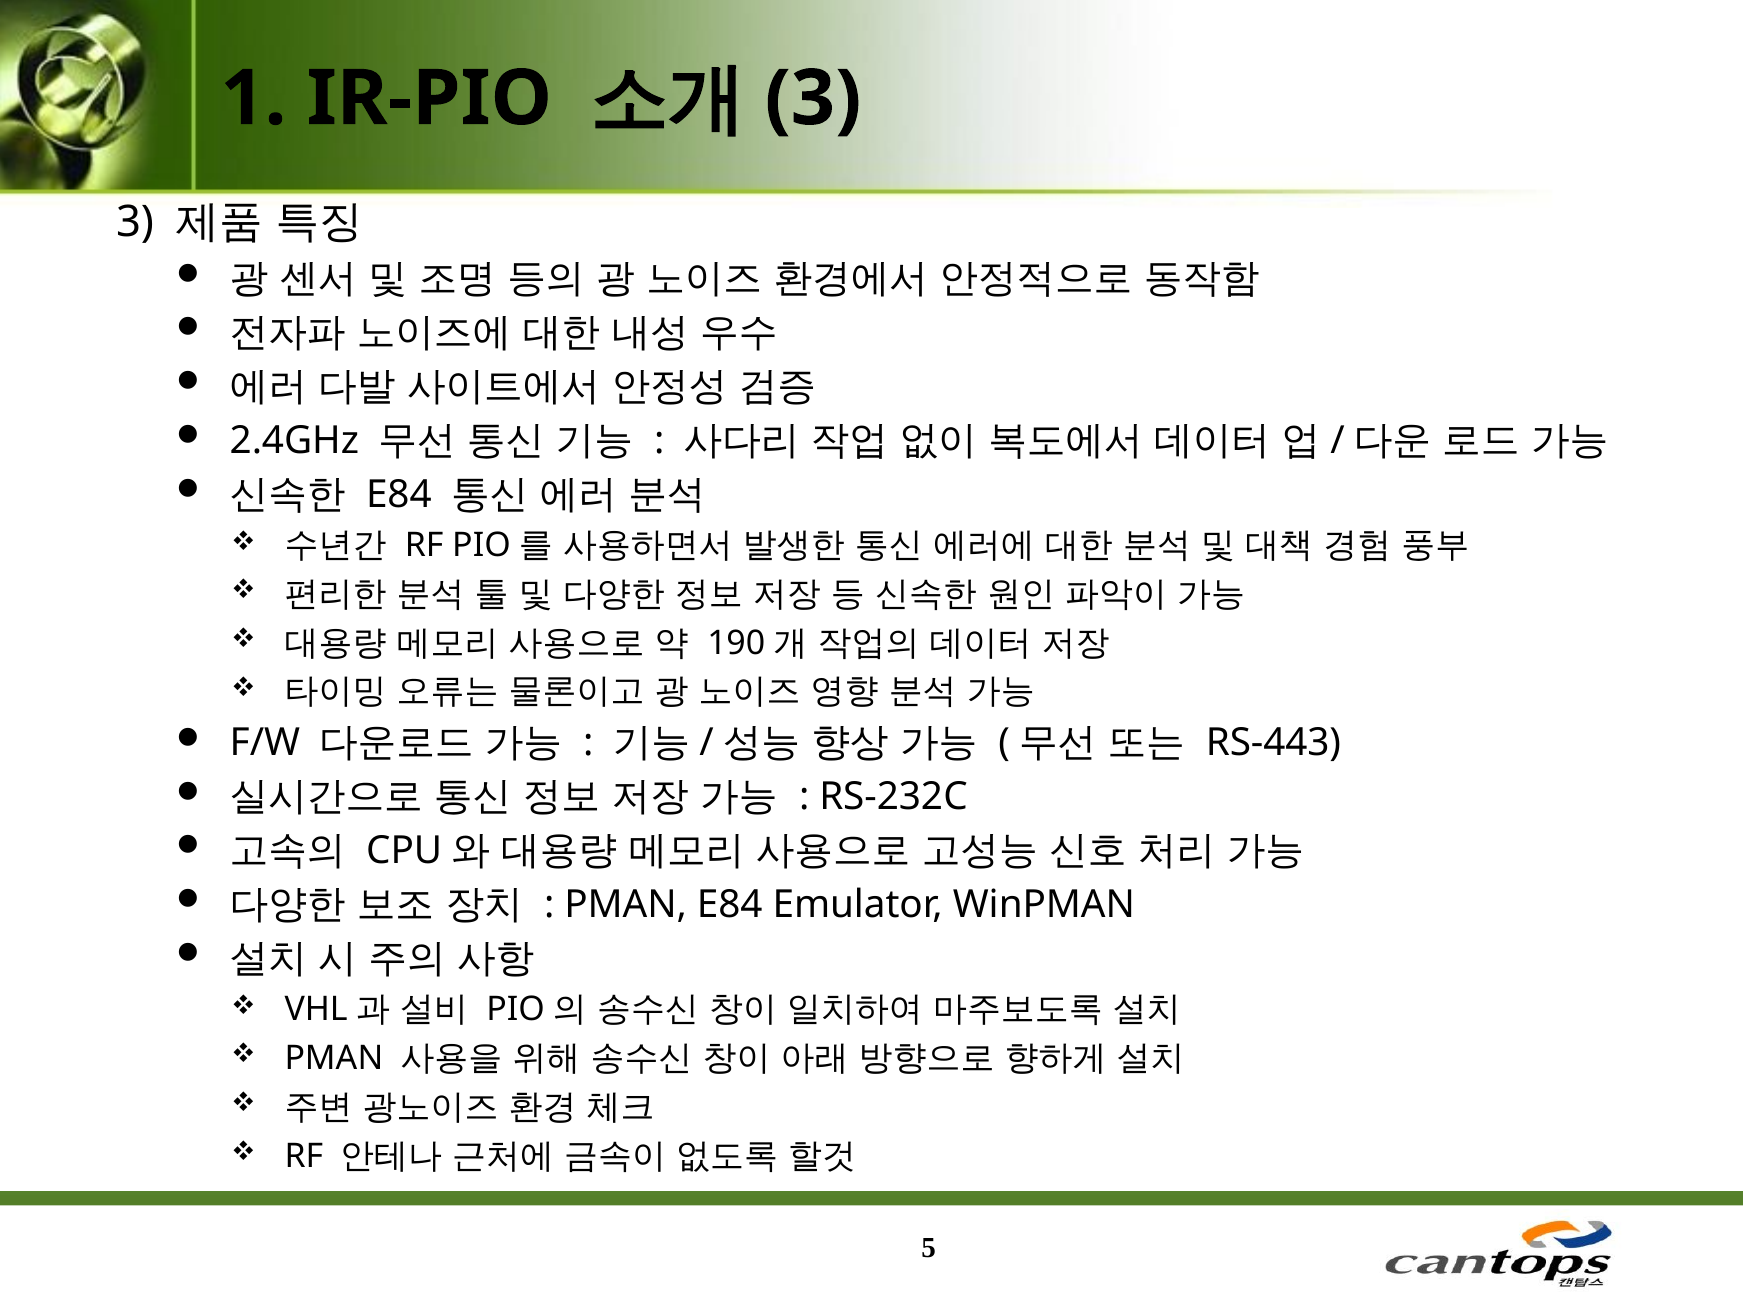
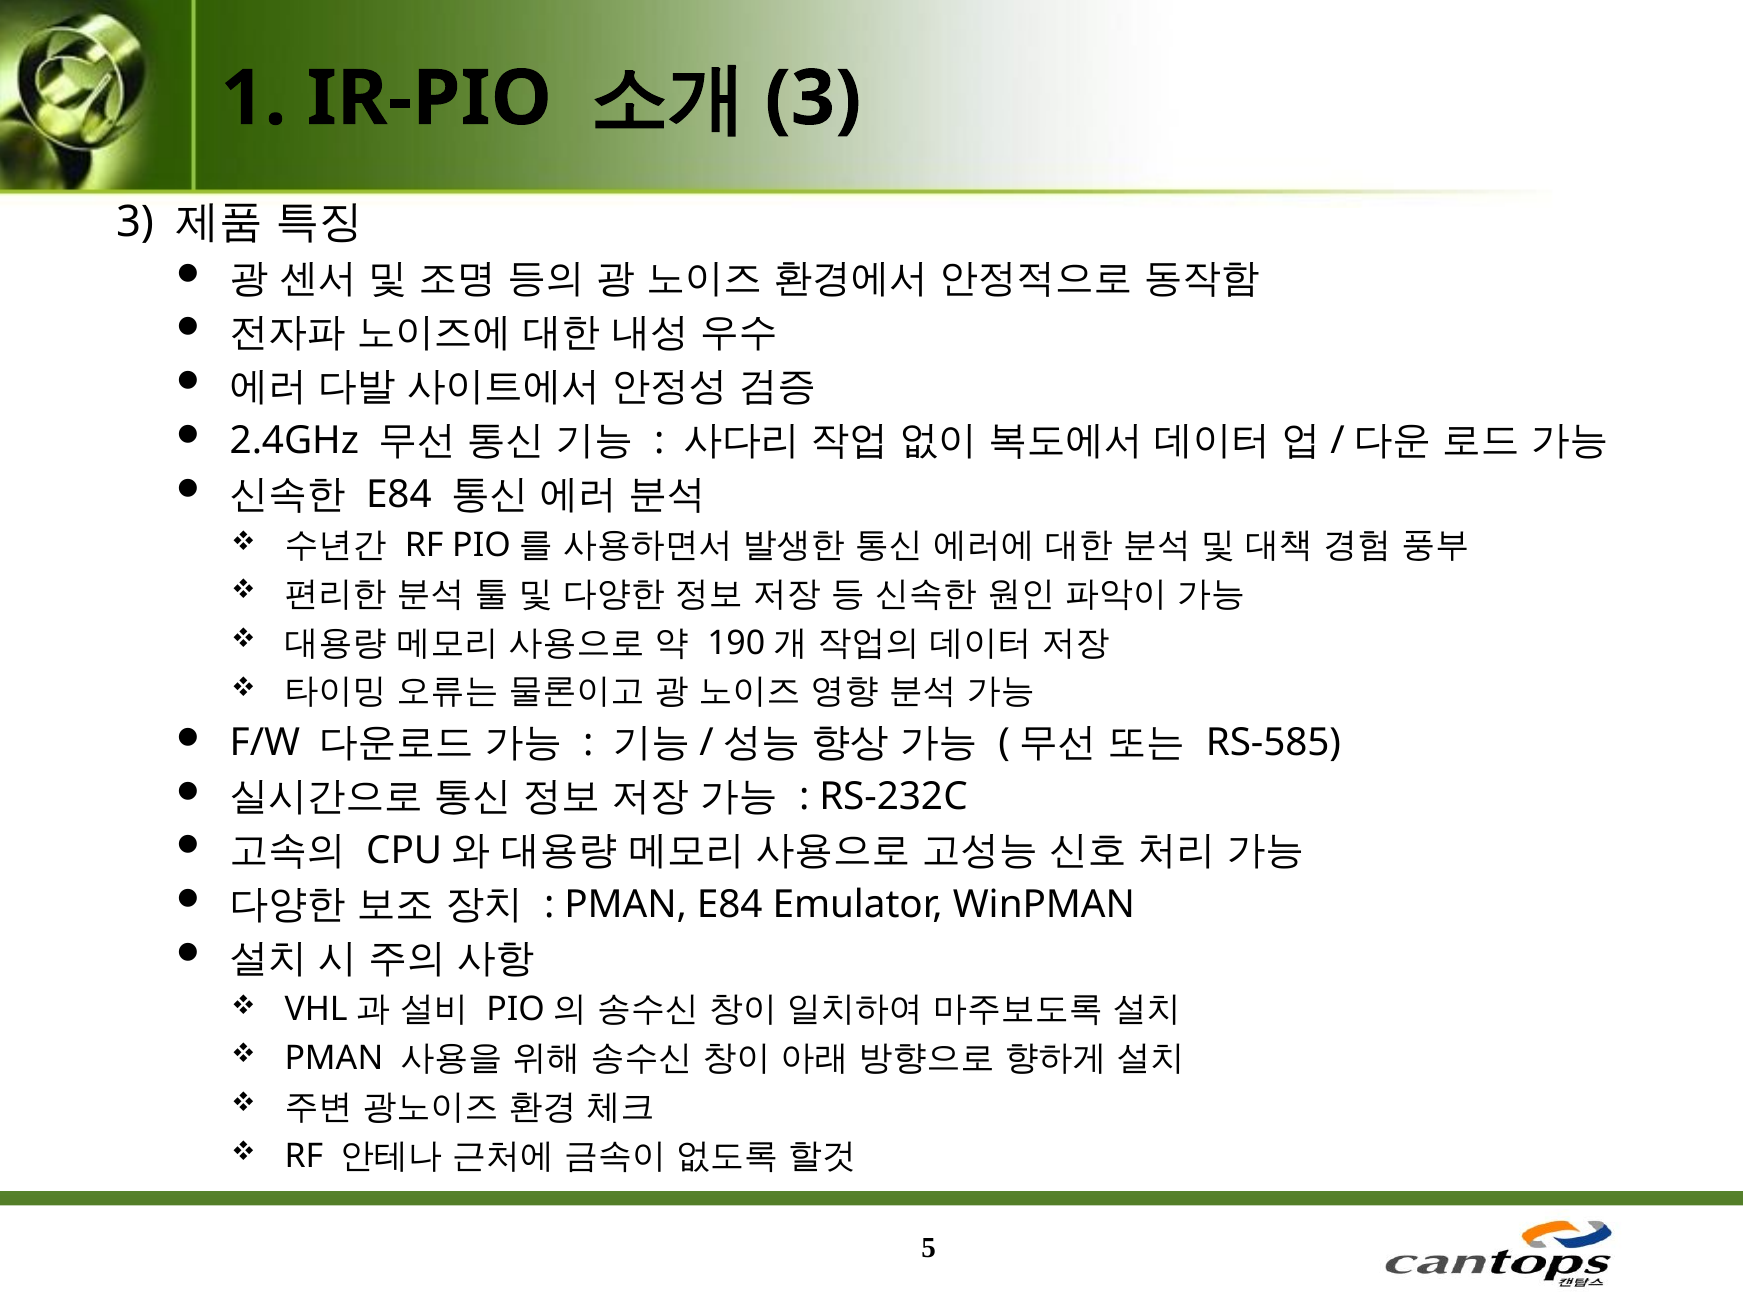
RS-443: RS-443 -> RS-585
